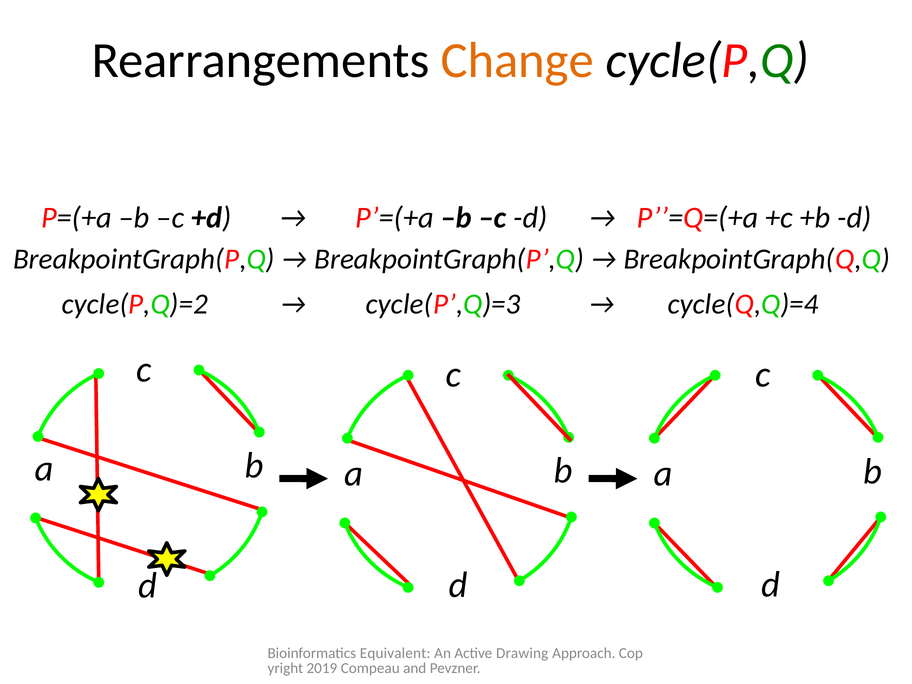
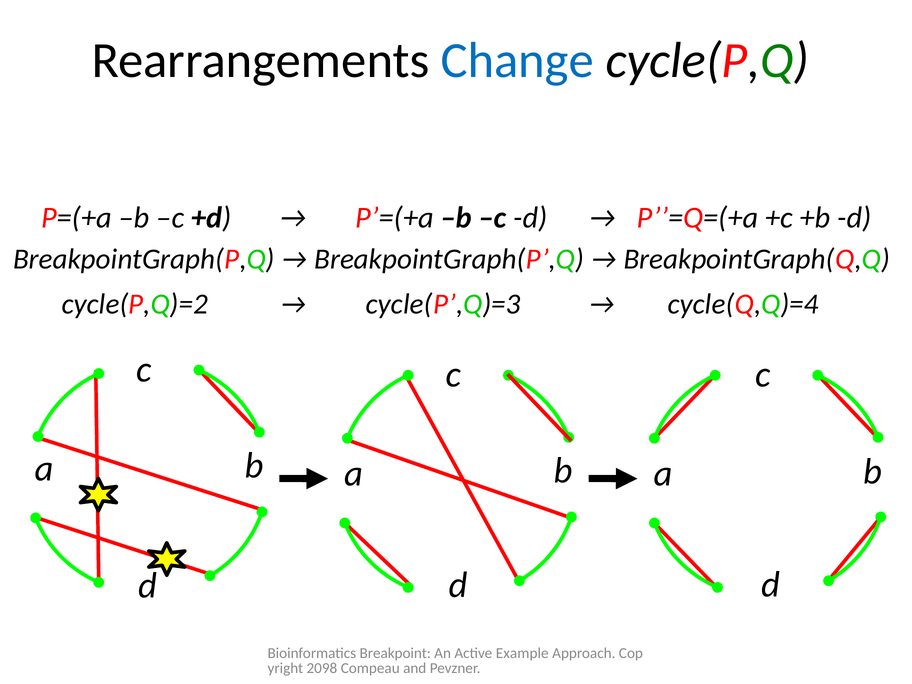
Change colour: orange -> blue
Equivalent: Equivalent -> Breakpoint
Drawing: Drawing -> Example
2019: 2019 -> 2098
